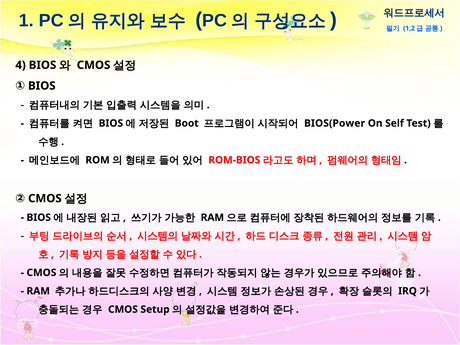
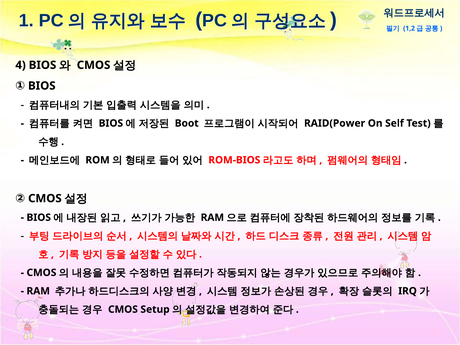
BIOS(Power: BIOS(Power -> RAID(Power
